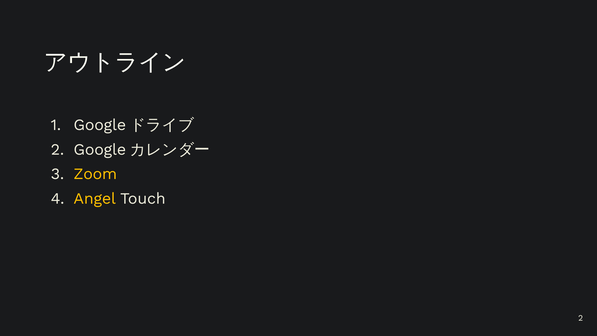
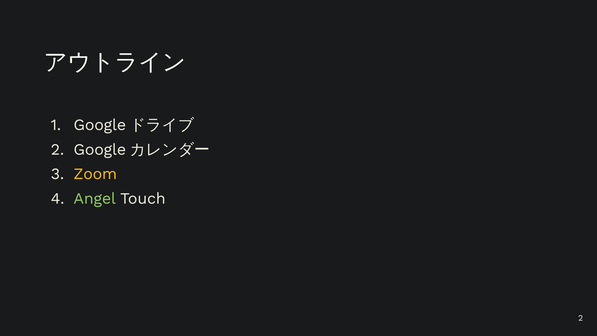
Angel colour: yellow -> light green
